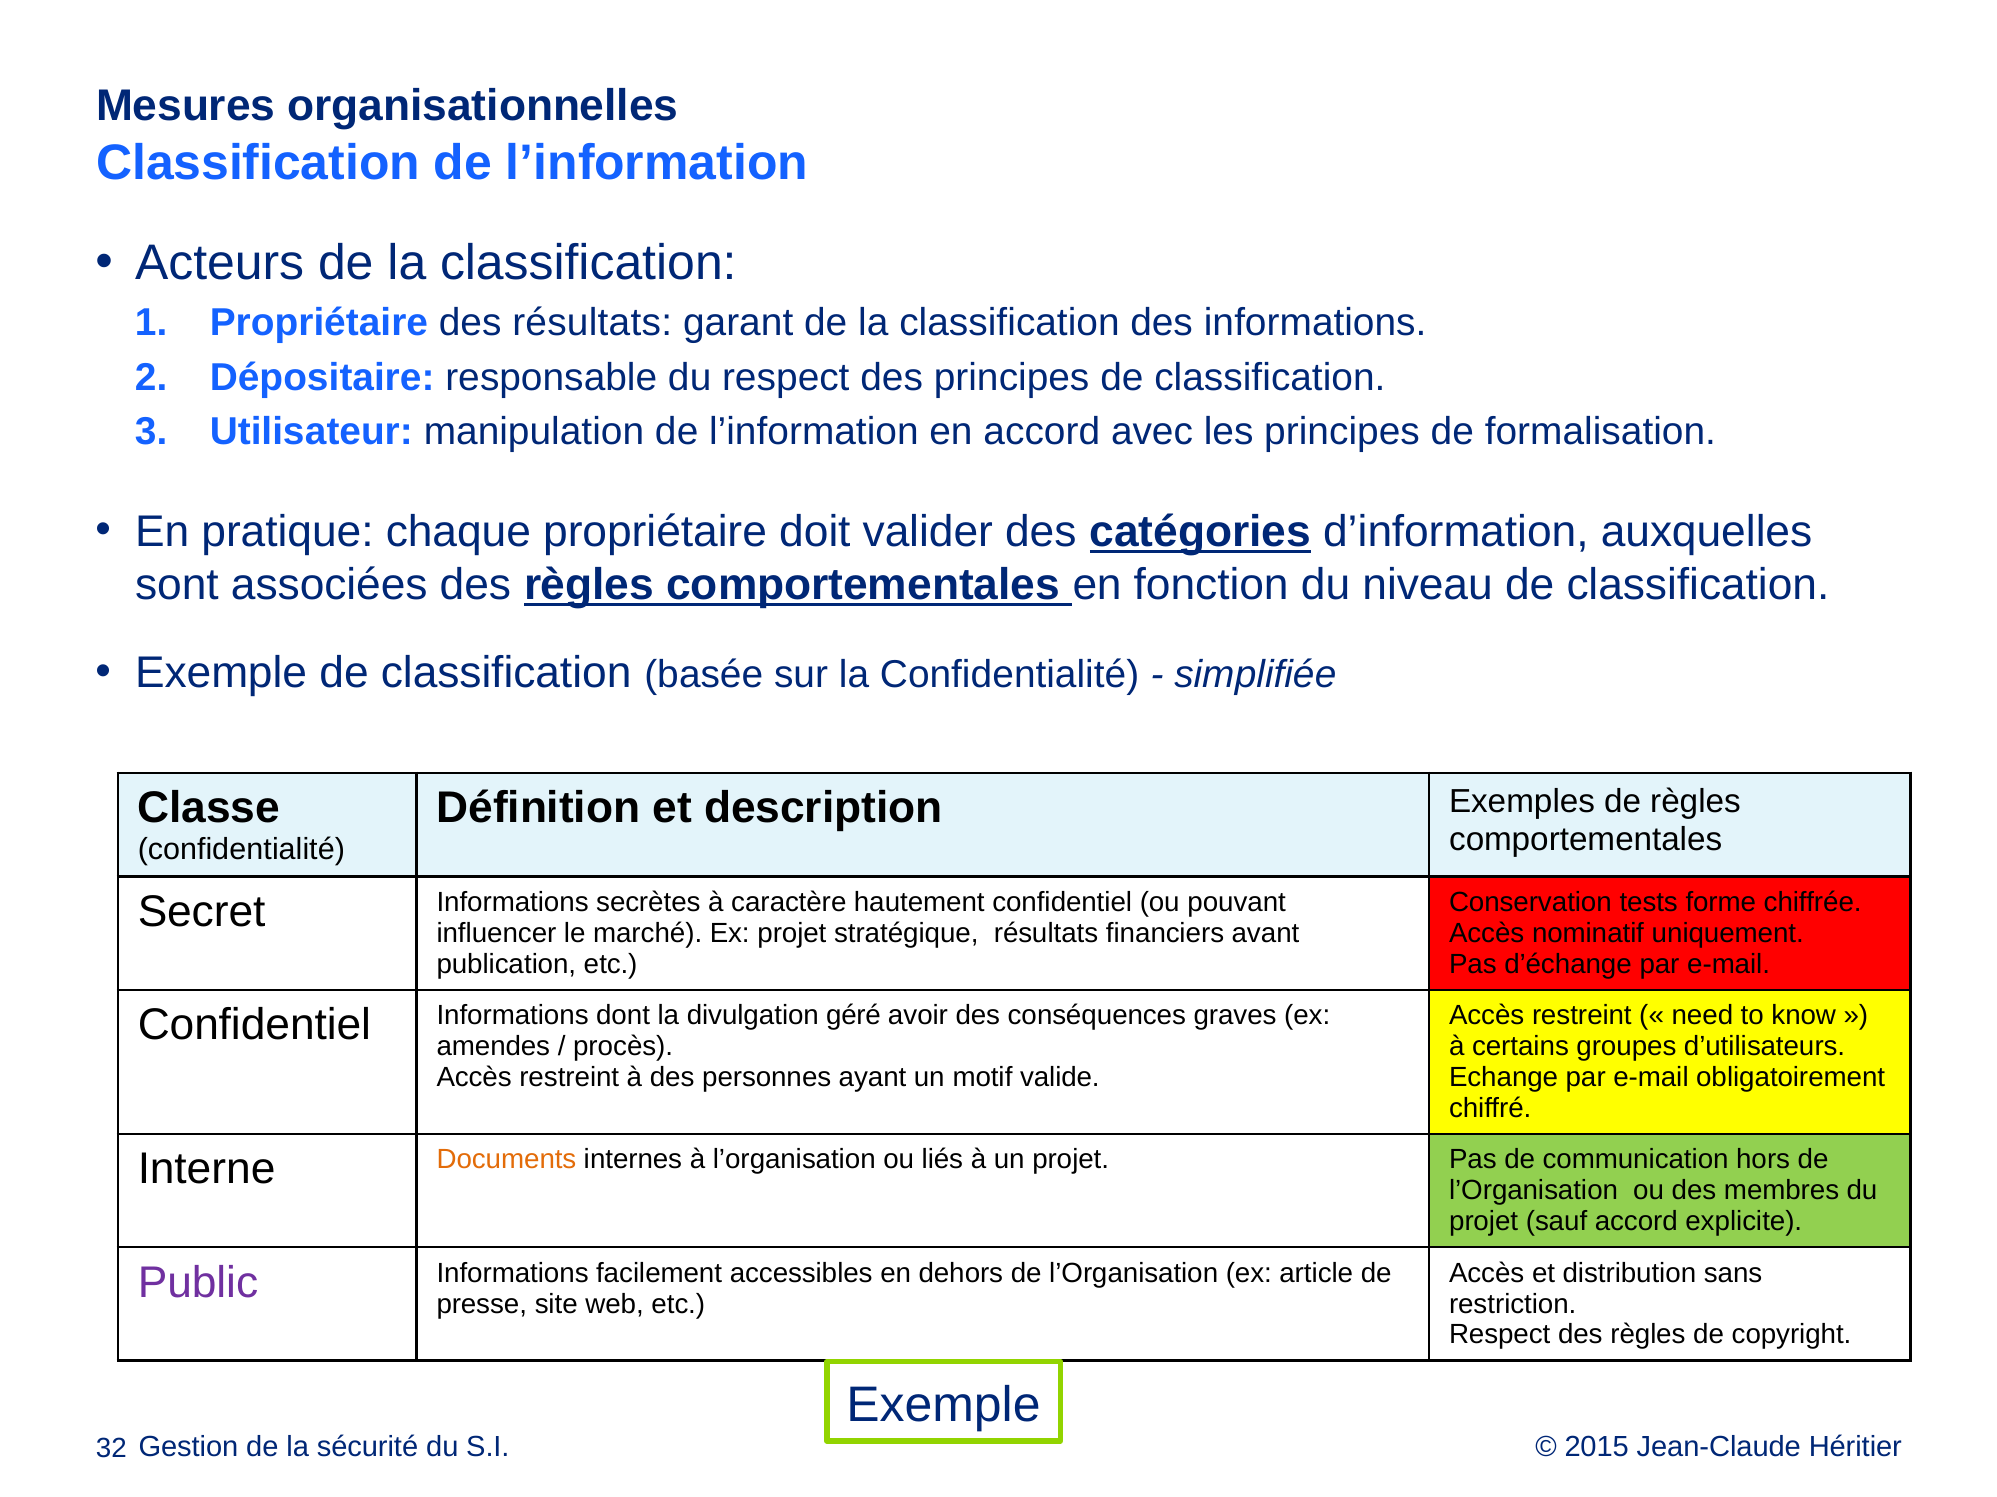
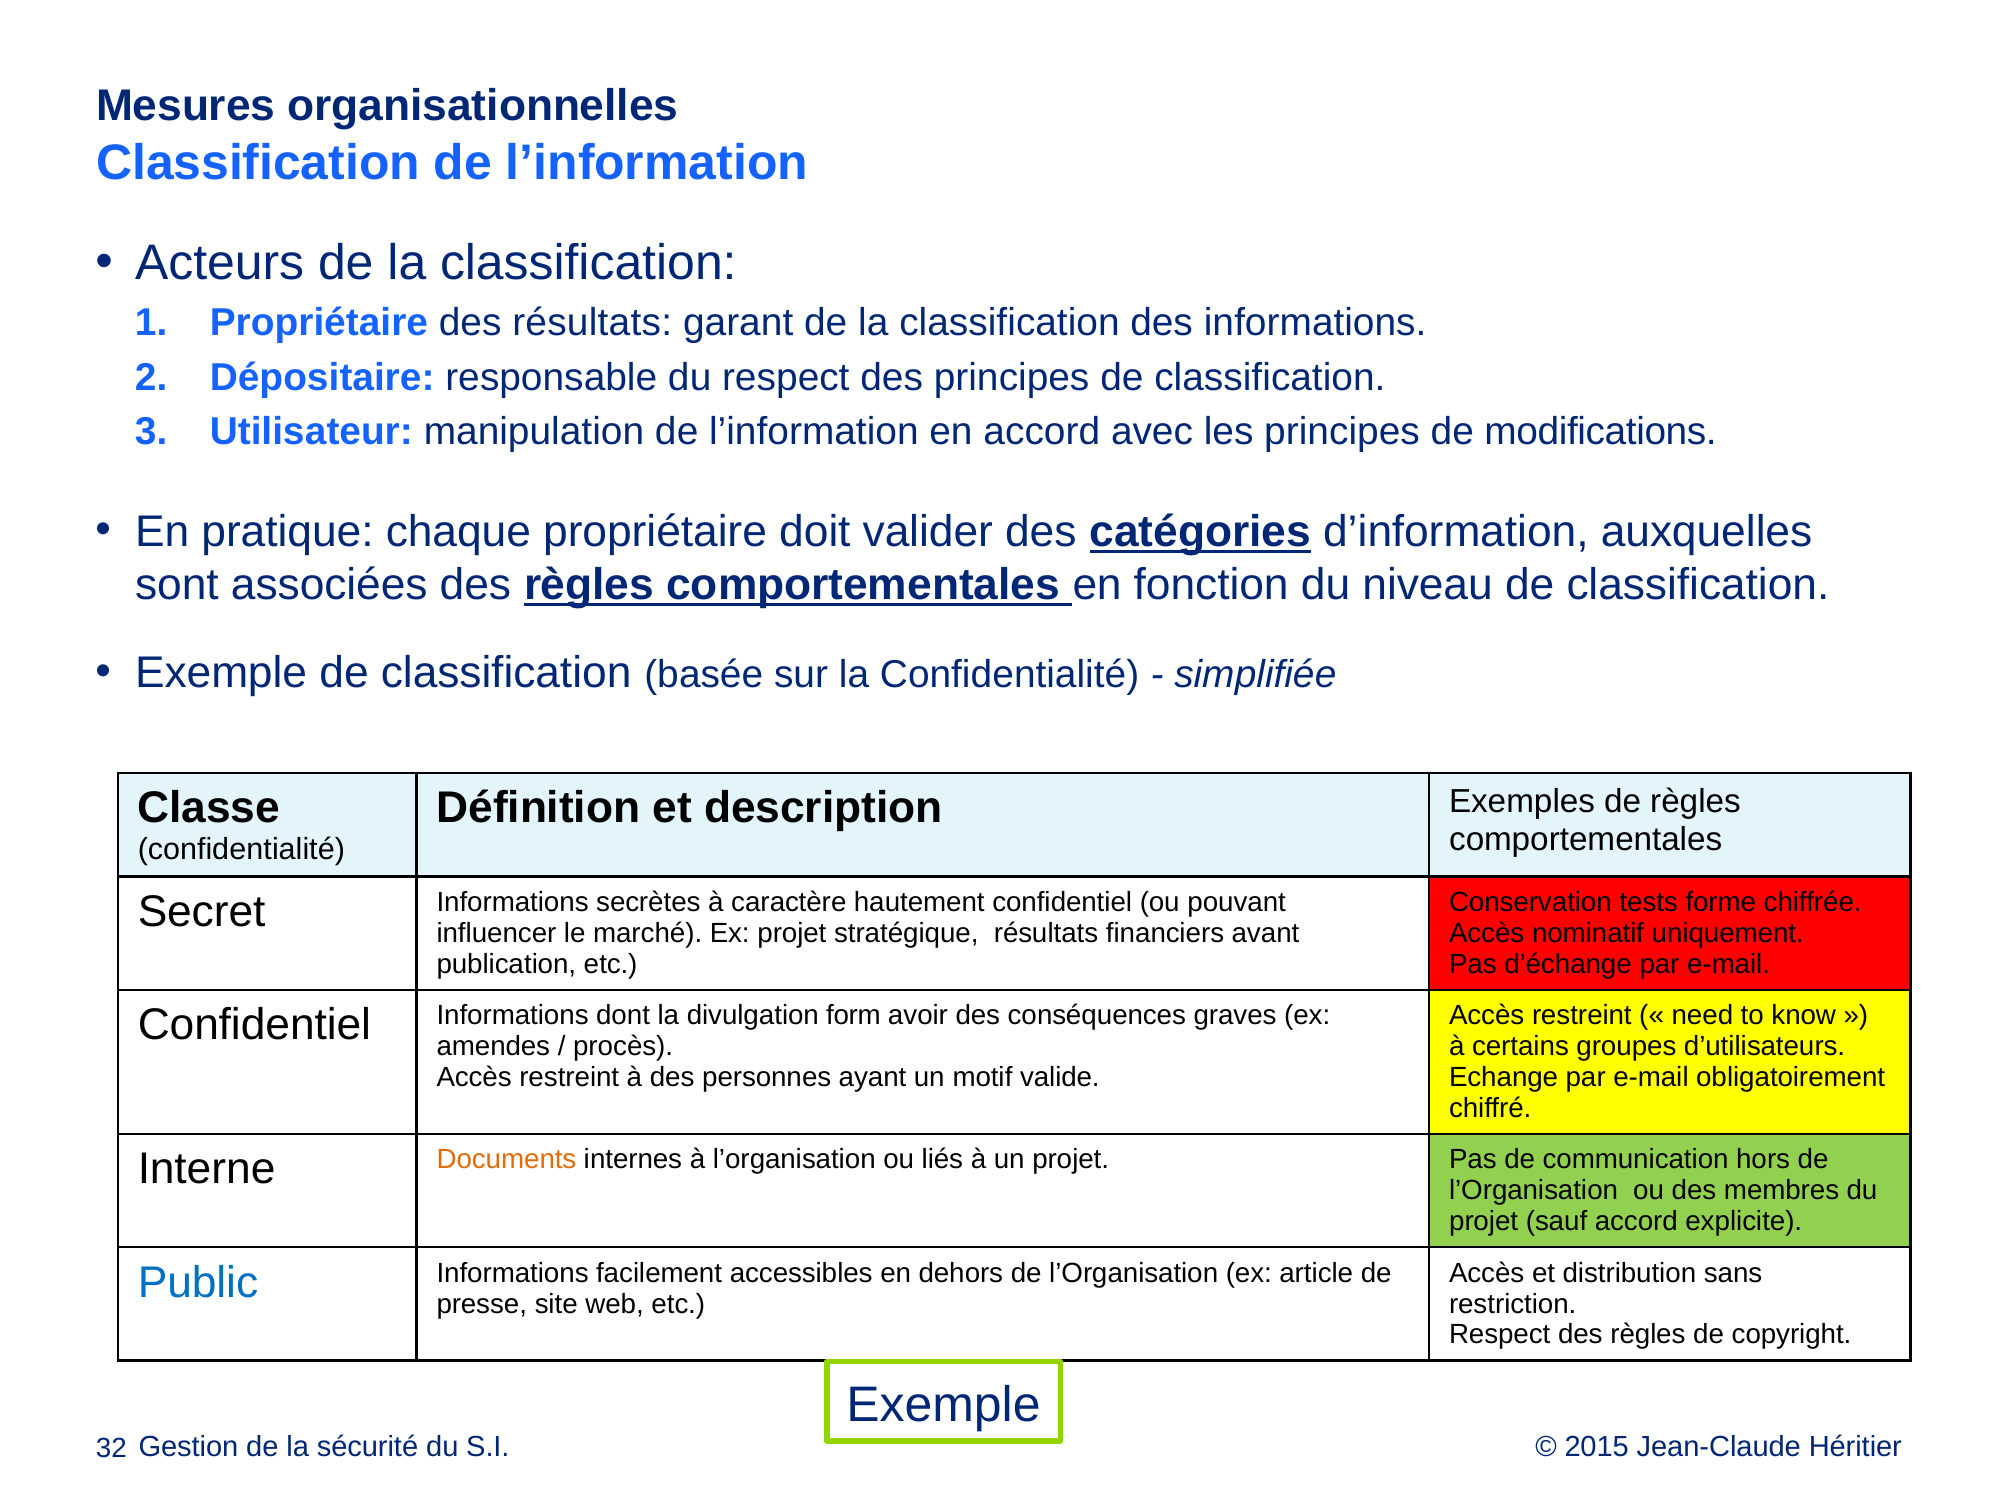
formalisation: formalisation -> modifications
géré: géré -> form
Public colour: purple -> blue
